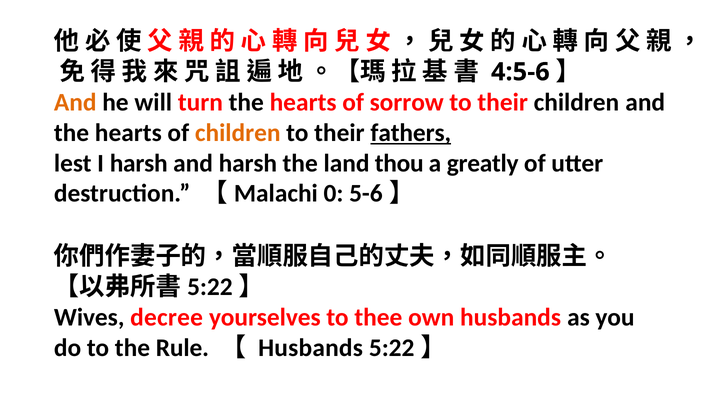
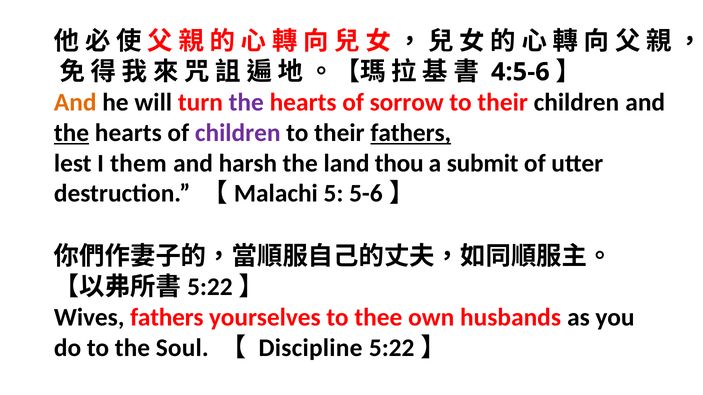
the at (246, 102) colour: black -> purple
the at (72, 133) underline: none -> present
children at (238, 133) colour: orange -> purple
I harsh: harsh -> them
greatly: greatly -> submit
0: 0 -> 5
Wives decree: decree -> fathers
Rule: Rule -> Soul
Husbands at (311, 348): Husbands -> Discipline
